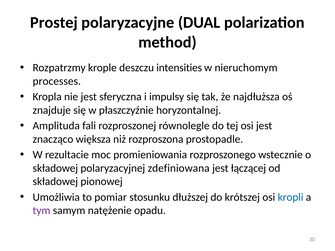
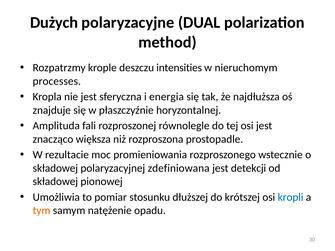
Prostej: Prostej -> Dużych
impulsy: impulsy -> energia
łączącej: łączącej -> detekcji
tym colour: purple -> orange
